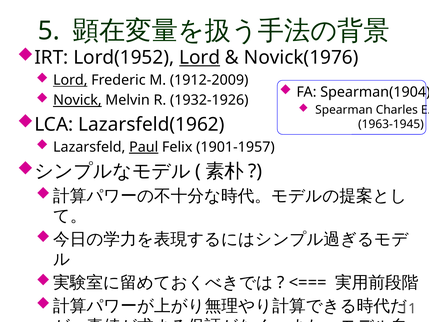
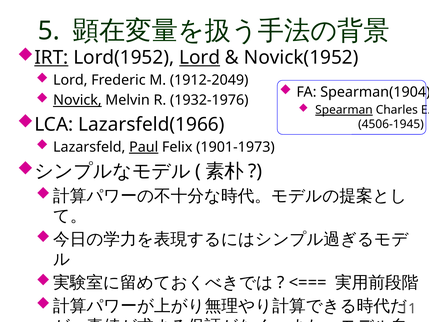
IRT underline: none -> present
Novick(1976: Novick(1976 -> Novick(1952
Lord at (70, 80) underline: present -> none
1912-2009: 1912-2009 -> 1912-2049
1932-1926: 1932-1926 -> 1932-1976
Spearman underline: none -> present
Lazarsfeld(1962: Lazarsfeld(1962 -> Lazarsfeld(1966
1963-1945: 1963-1945 -> 4506-1945
1901-1957: 1901-1957 -> 1901-1973
